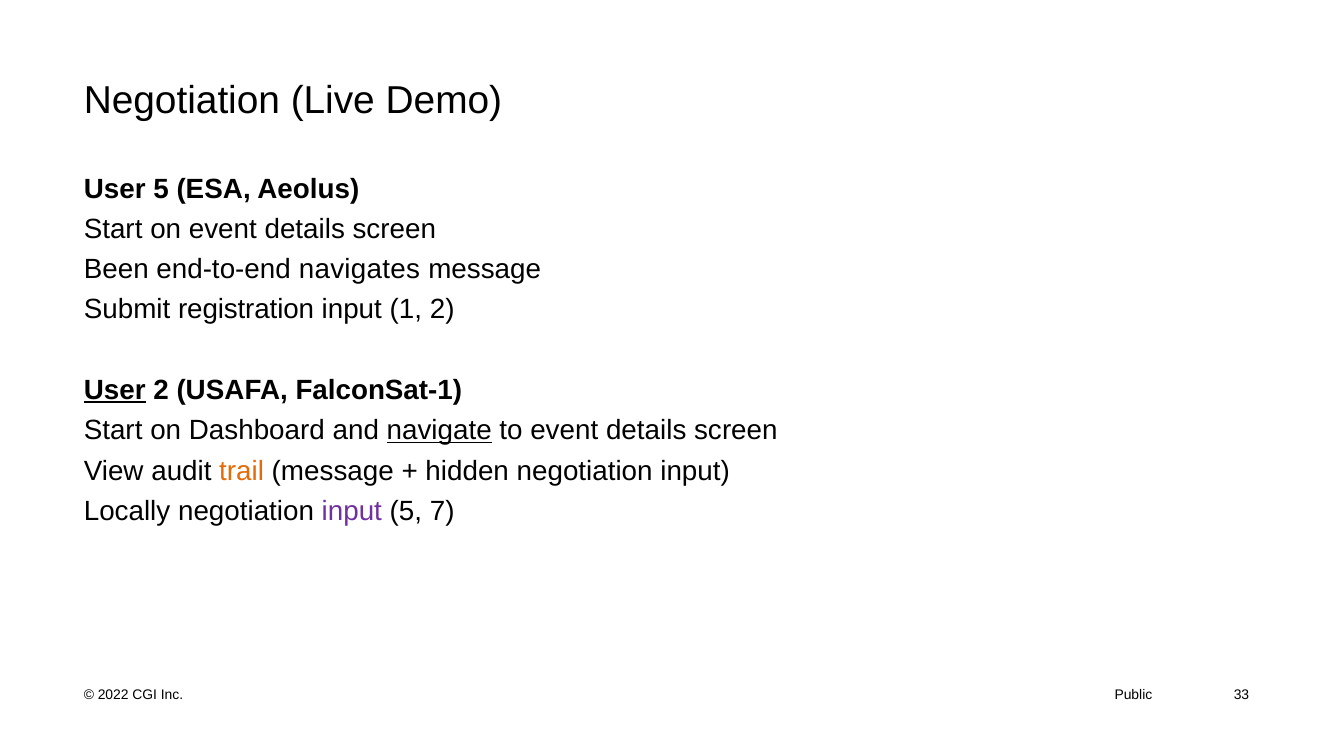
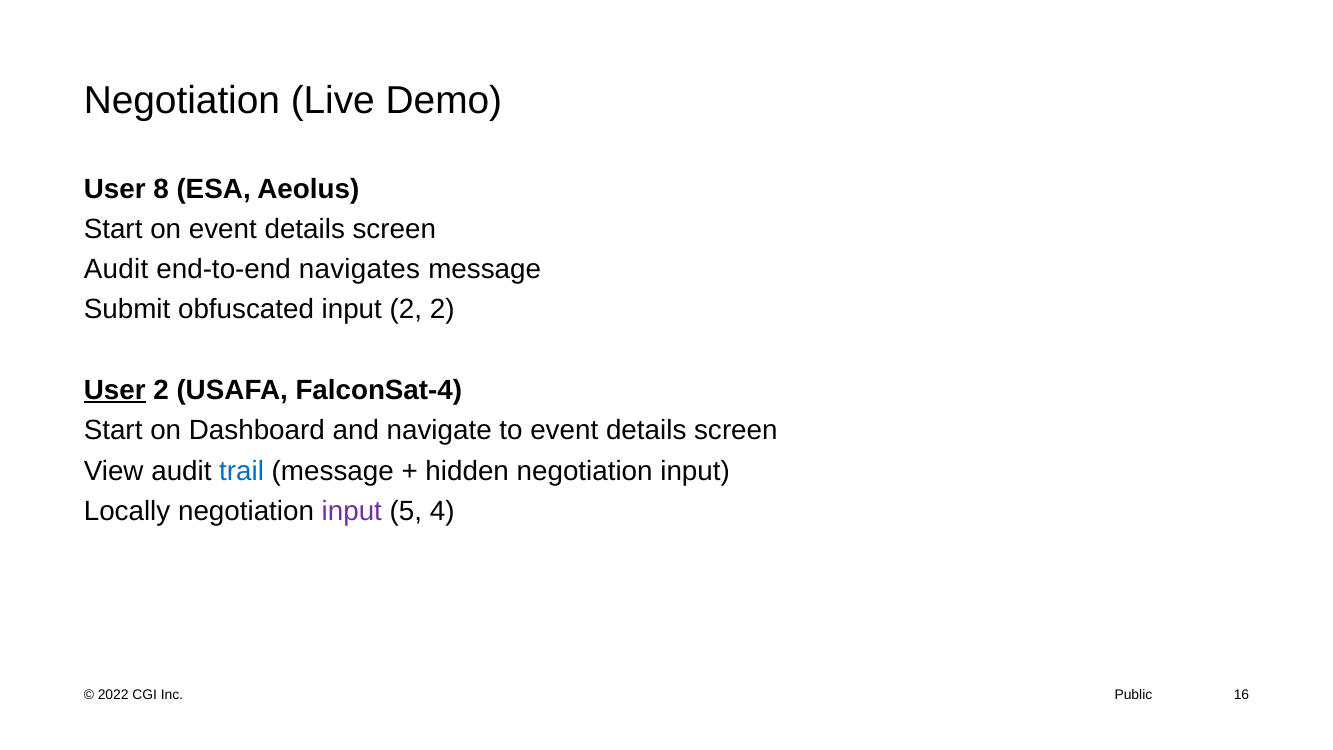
User 5: 5 -> 8
Been at (116, 269): Been -> Audit
registration: registration -> obfuscated
input 1: 1 -> 2
FalconSat-1: FalconSat-1 -> FalconSat-4
navigate underline: present -> none
trail colour: orange -> blue
7: 7 -> 4
33: 33 -> 16
